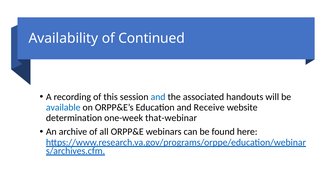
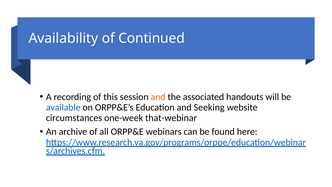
and at (158, 97) colour: blue -> orange
Receive: Receive -> Seeking
determination: determination -> circumstances
